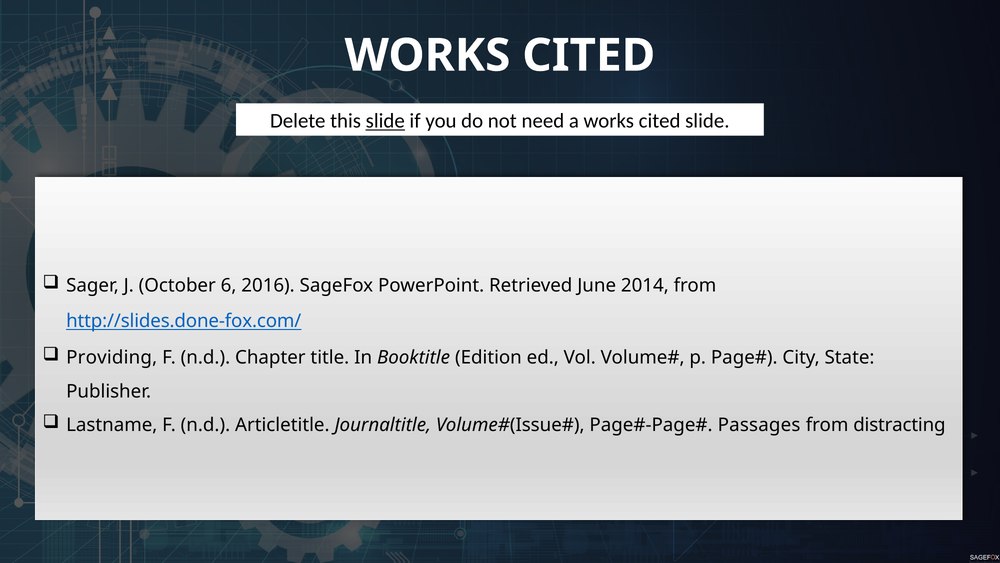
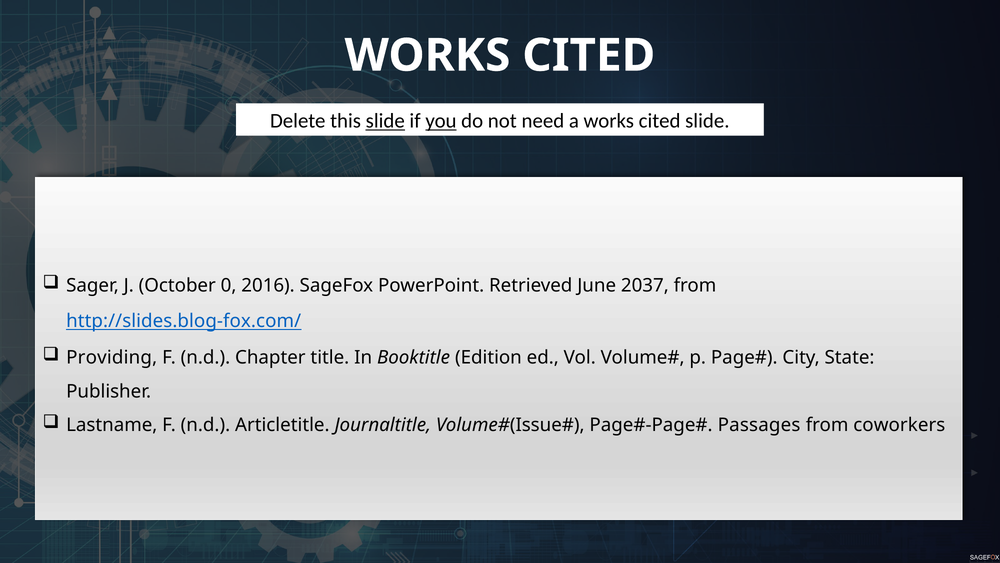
you underline: none -> present
6: 6 -> 0
2014: 2014 -> 2037
http://slides.done-fox.com/: http://slides.done-fox.com/ -> http://slides.blog-fox.com/
distracting: distracting -> coworkers
